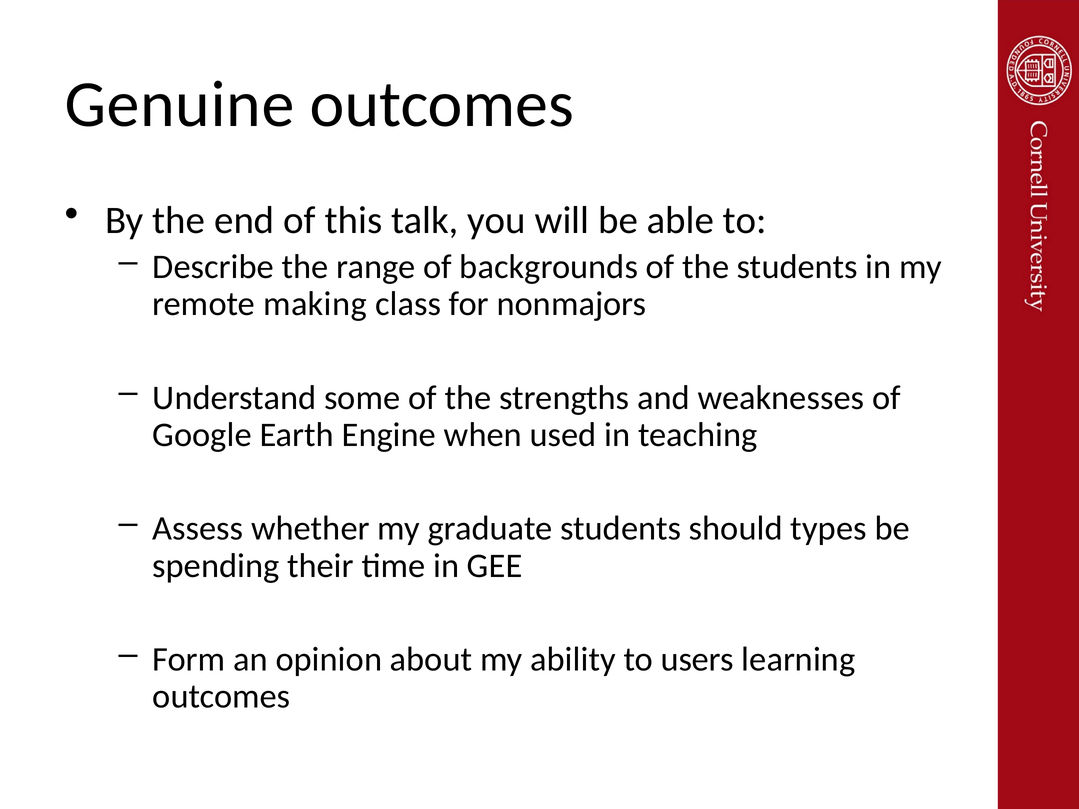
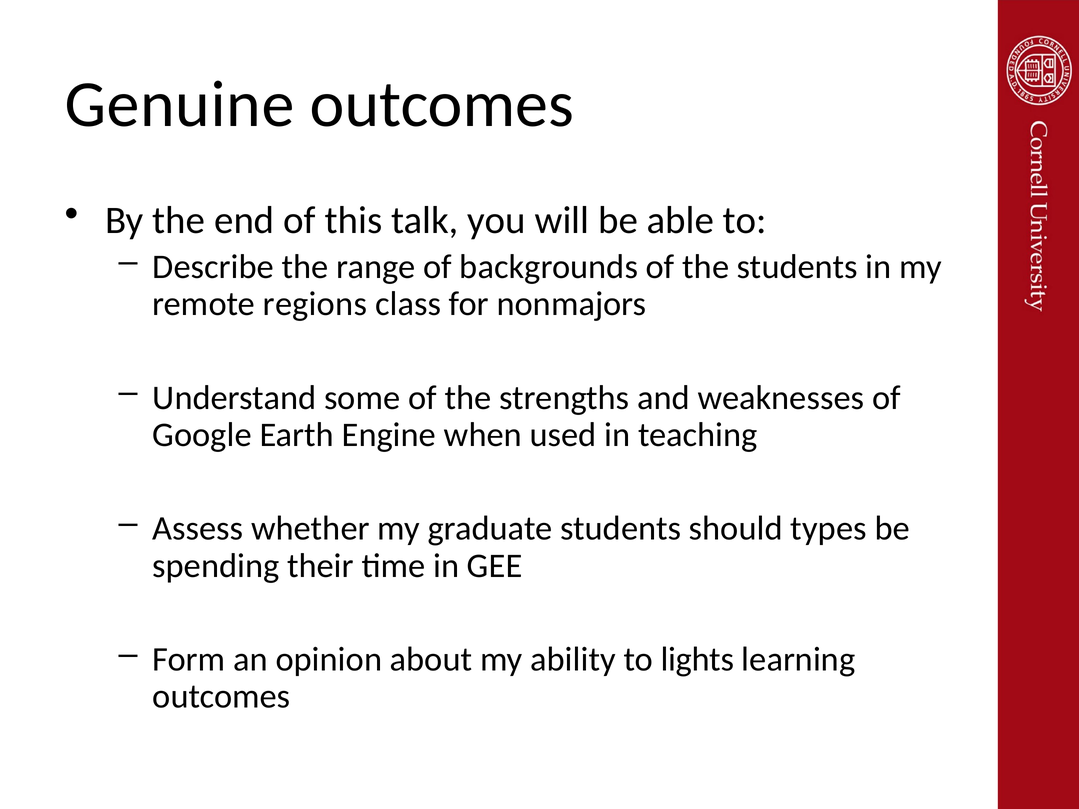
making: making -> regions
users: users -> lights
